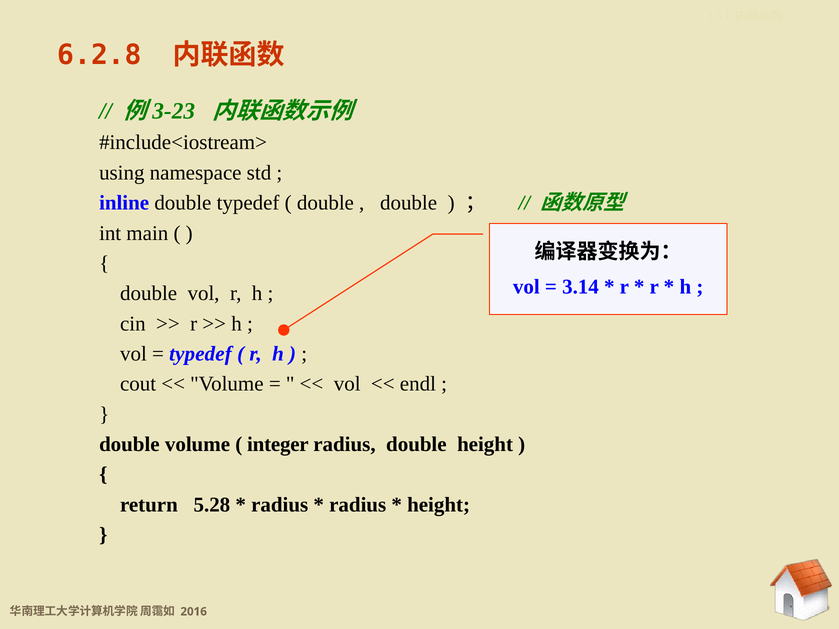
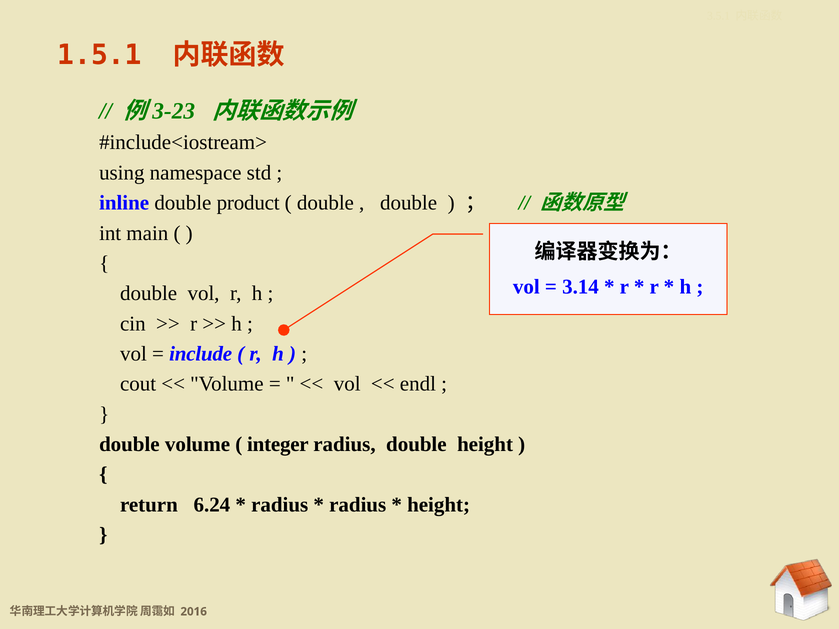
6.2.8: 6.2.8 -> 1.5.1
double typedef: typedef -> product
typedef at (200, 354): typedef -> include
5.28: 5.28 -> 6.24
